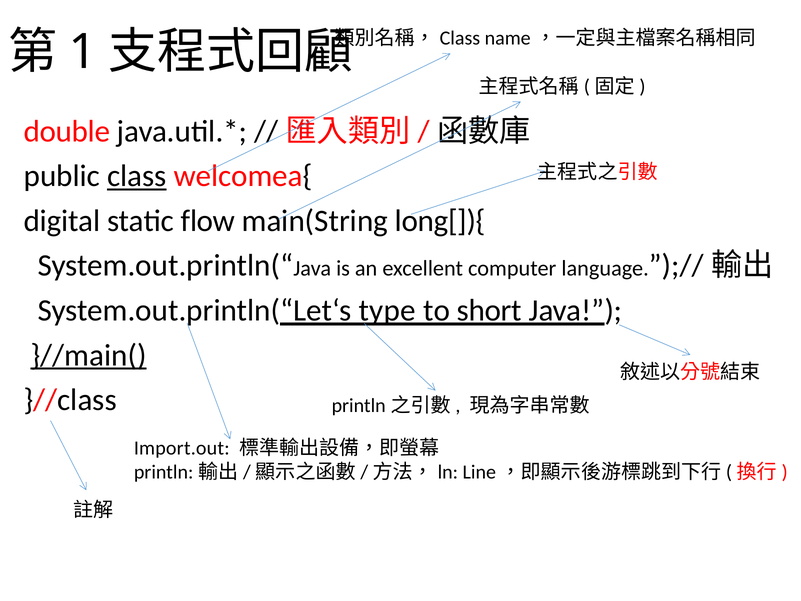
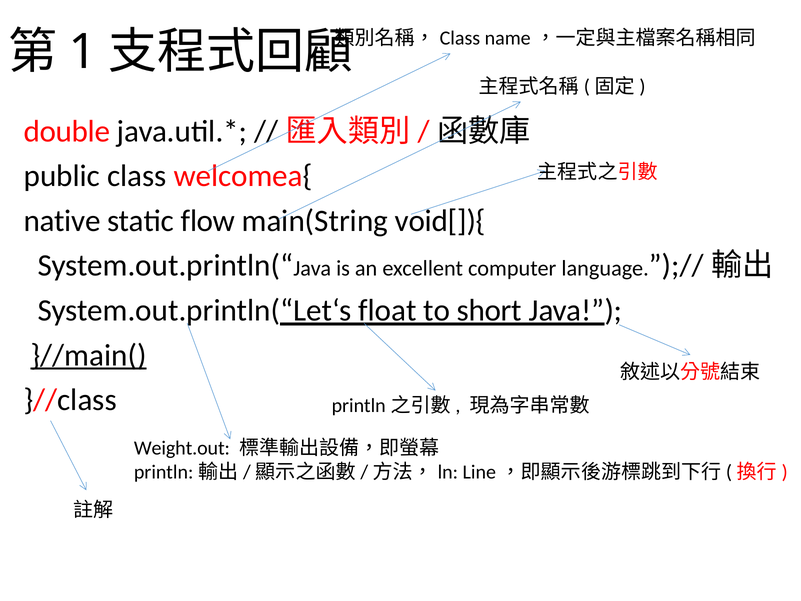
class underline: present -> none
digital: digital -> native
long[]){: long[]){ -> void[]){
type: type -> float
Import.out: Import.out -> Weight.out
